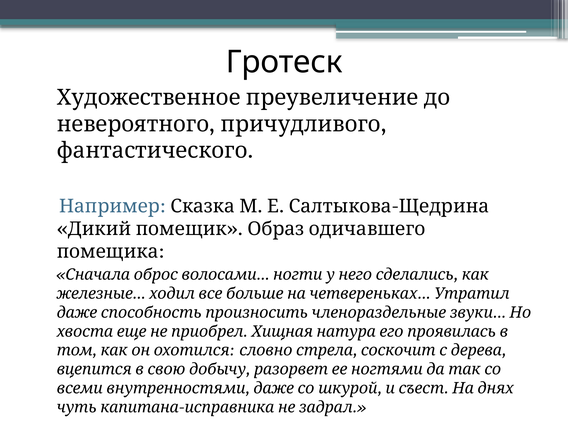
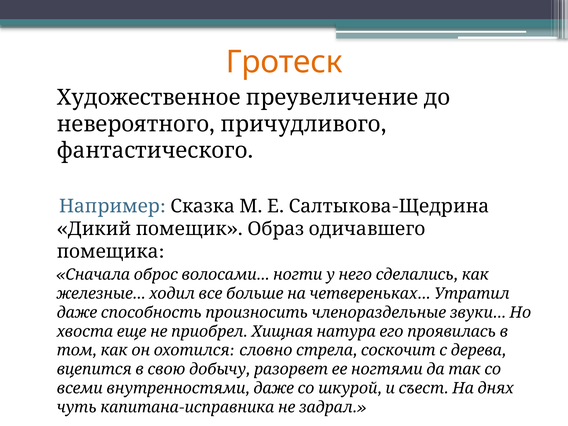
Гротеск colour: black -> orange
